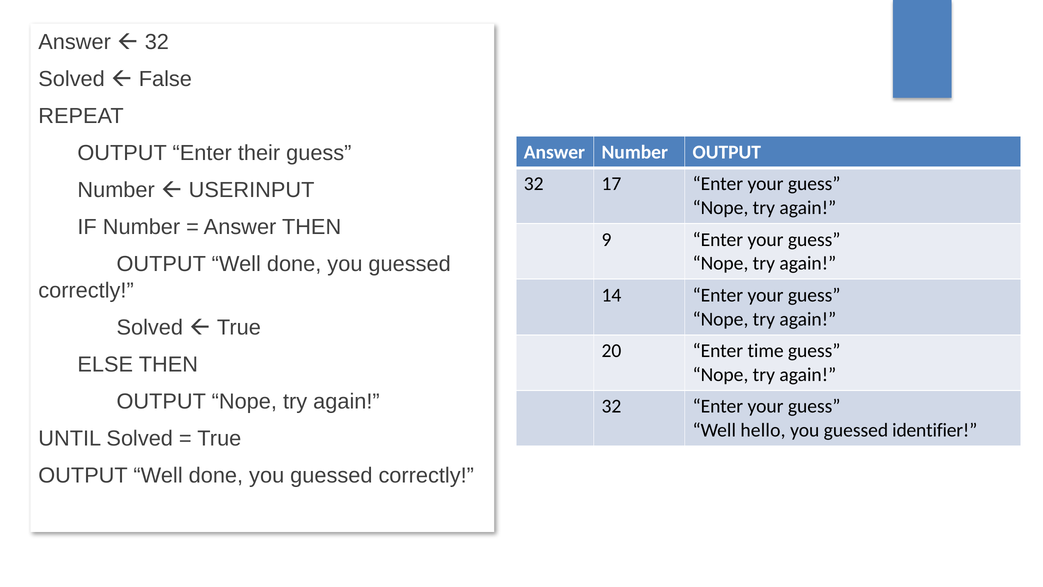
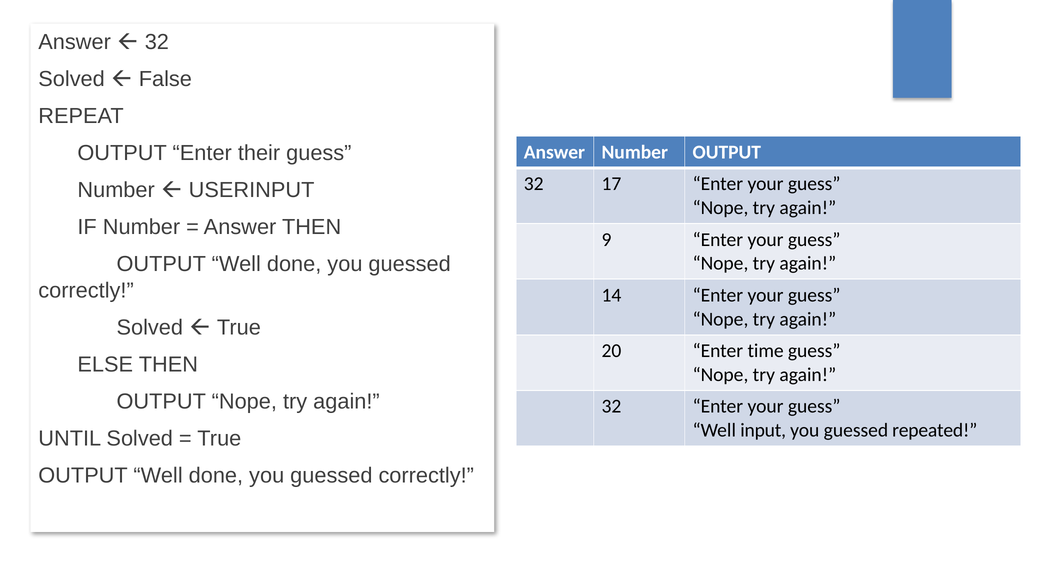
hello: hello -> input
identifier: identifier -> repeated
